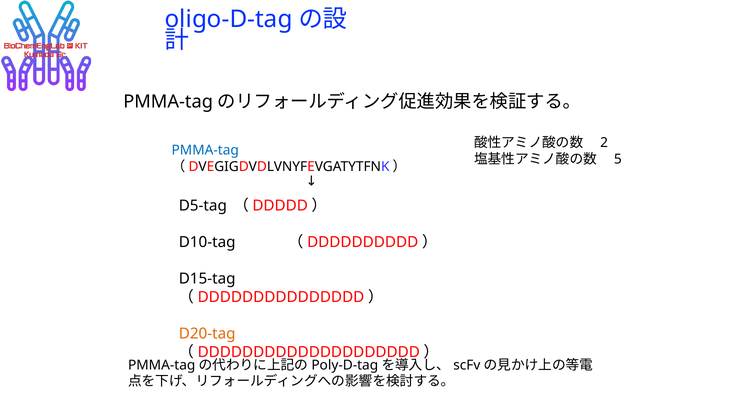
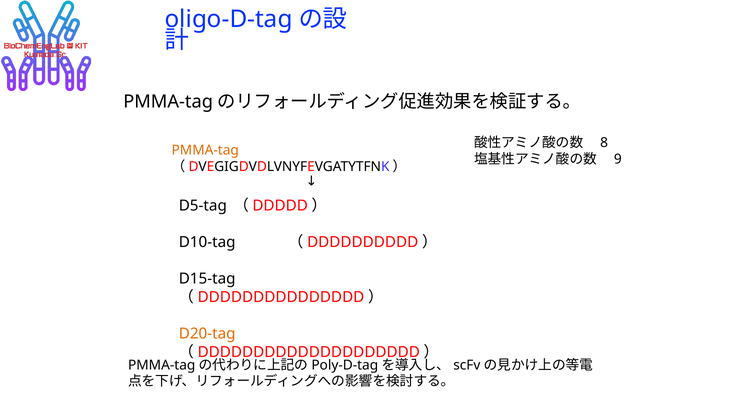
2: 2 -> 8
PMMA-tag at (205, 150) colour: blue -> orange
5: 5 -> 9
